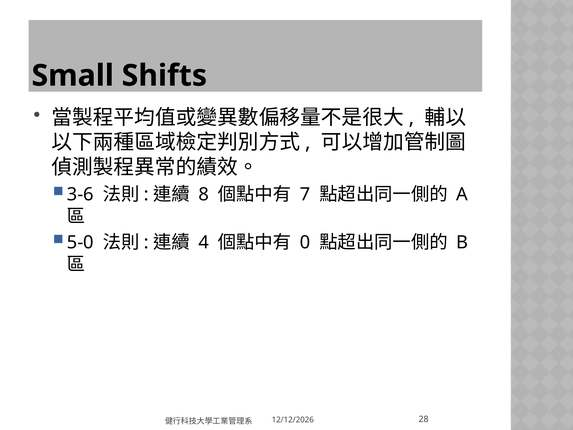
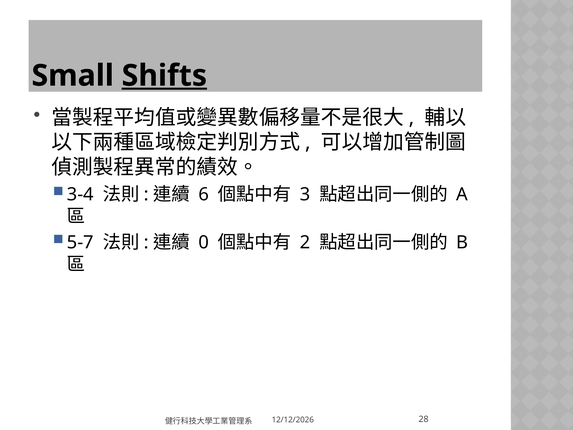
Shifts underline: none -> present
3-6: 3-6 -> 3-4
8: 8 -> 6
7: 7 -> 3
5-0: 5-0 -> 5-7
4: 4 -> 0
0: 0 -> 2
